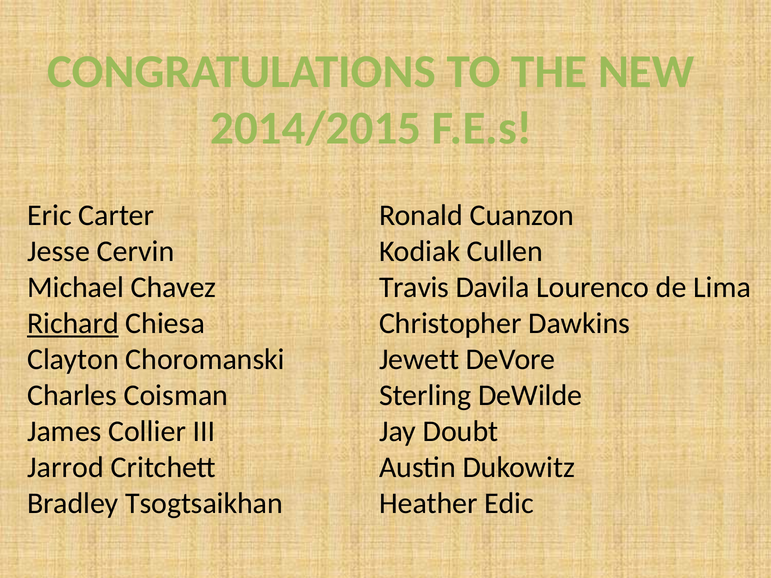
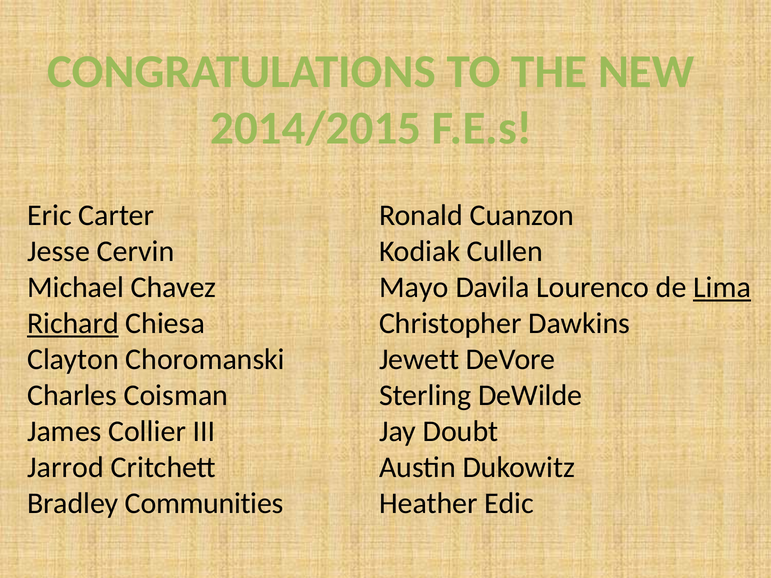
Travis: Travis -> Mayo
Lima underline: none -> present
Tsogtsaikhan: Tsogtsaikhan -> Communities
